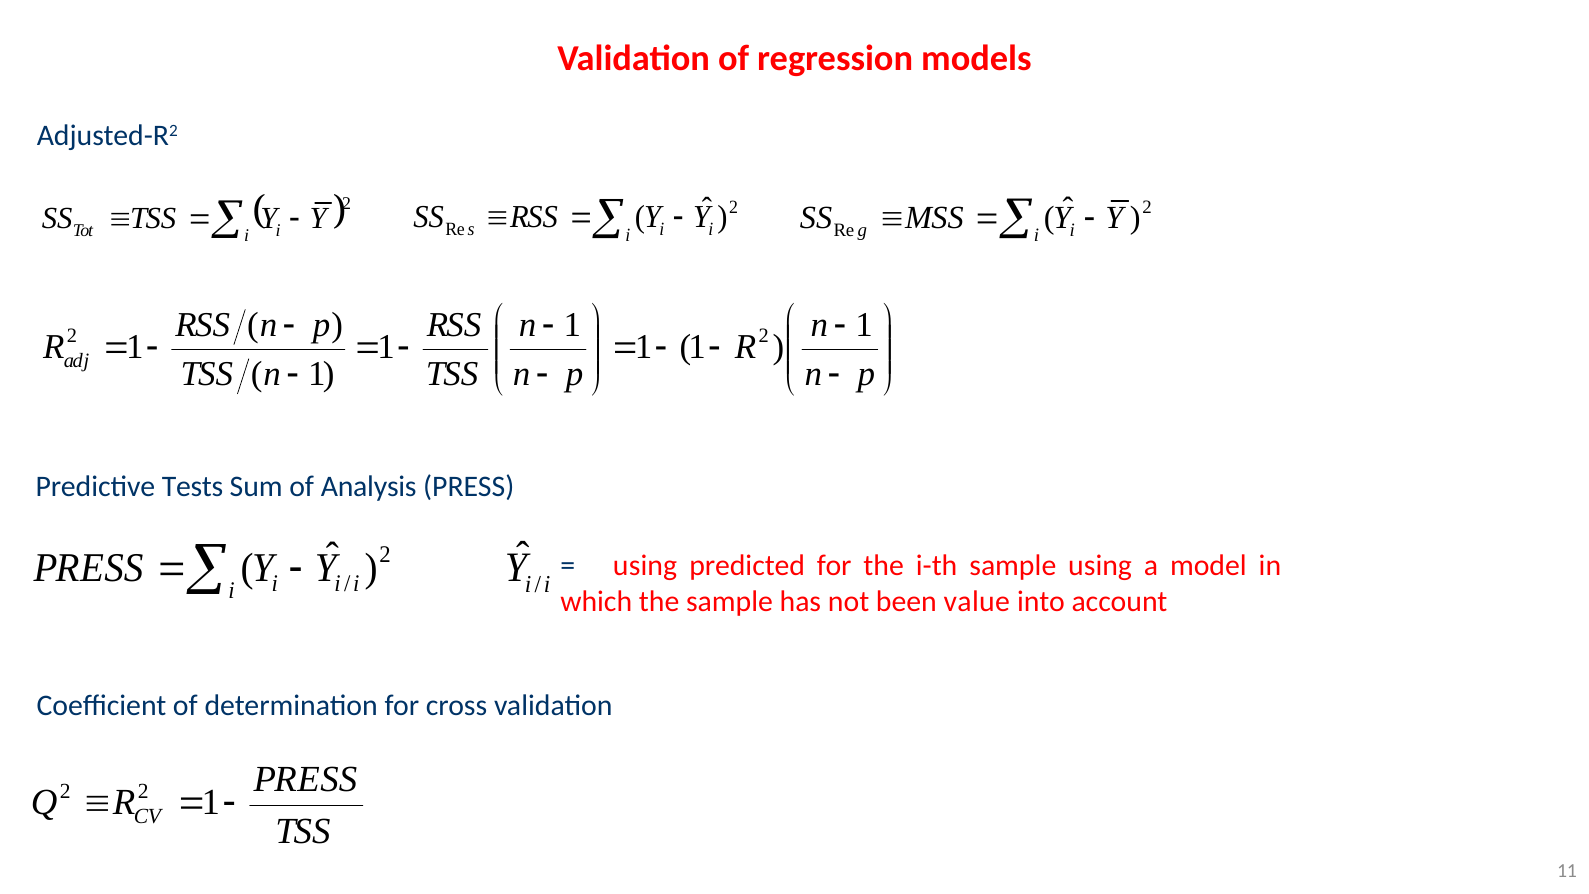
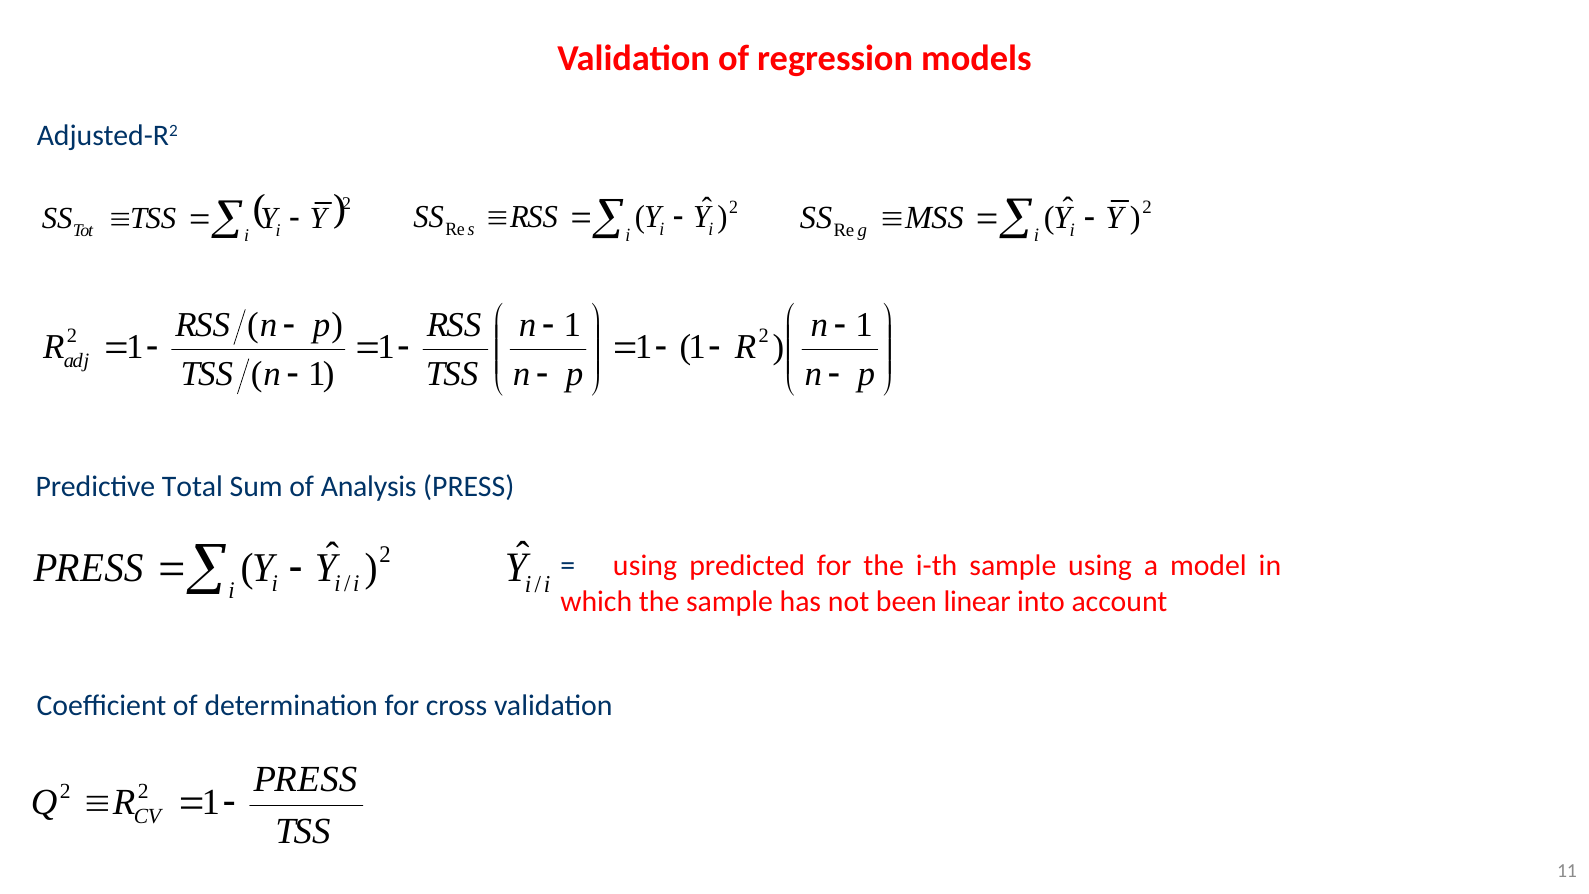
Tests: Tests -> Total
value: value -> linear
